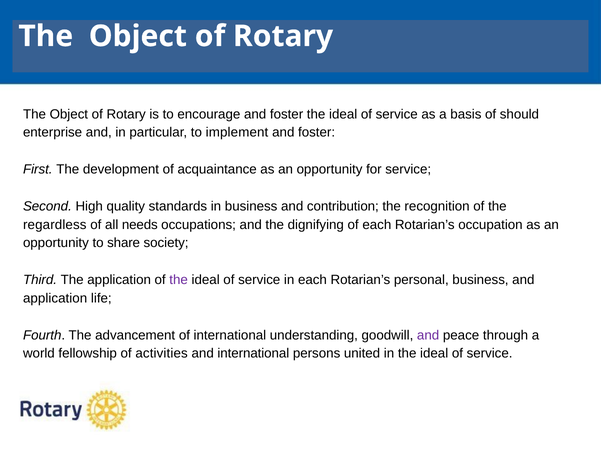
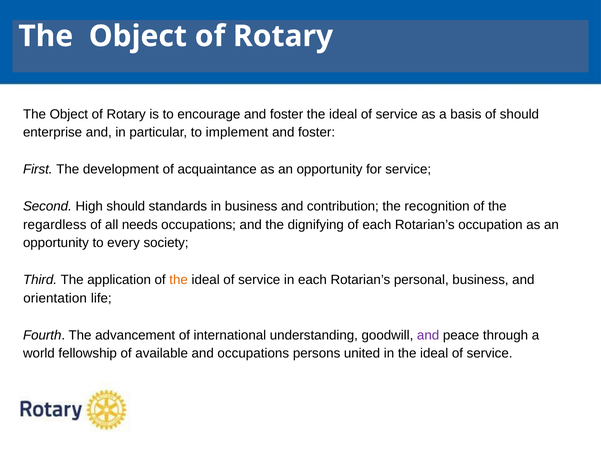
High quality: quality -> should
share: share -> every
the at (179, 280) colour: purple -> orange
application at (55, 298): application -> orientation
activities: activities -> available
and international: international -> occupations
